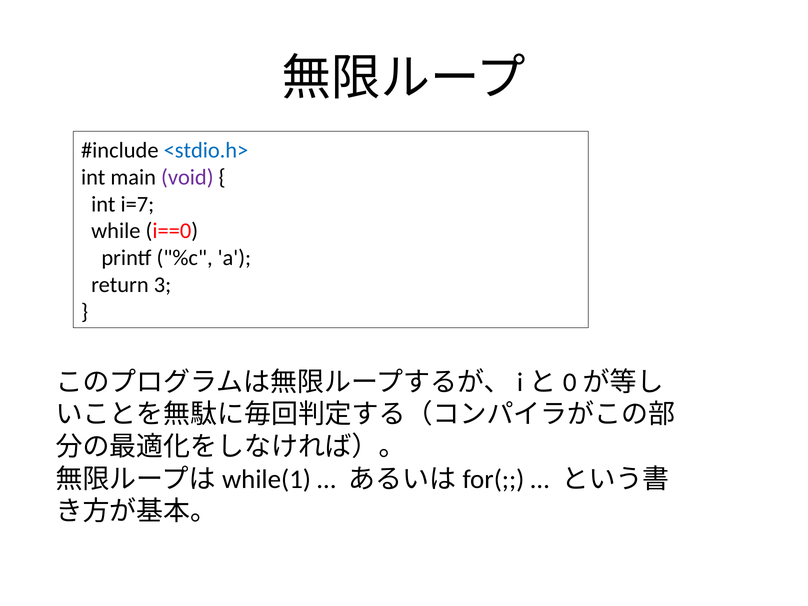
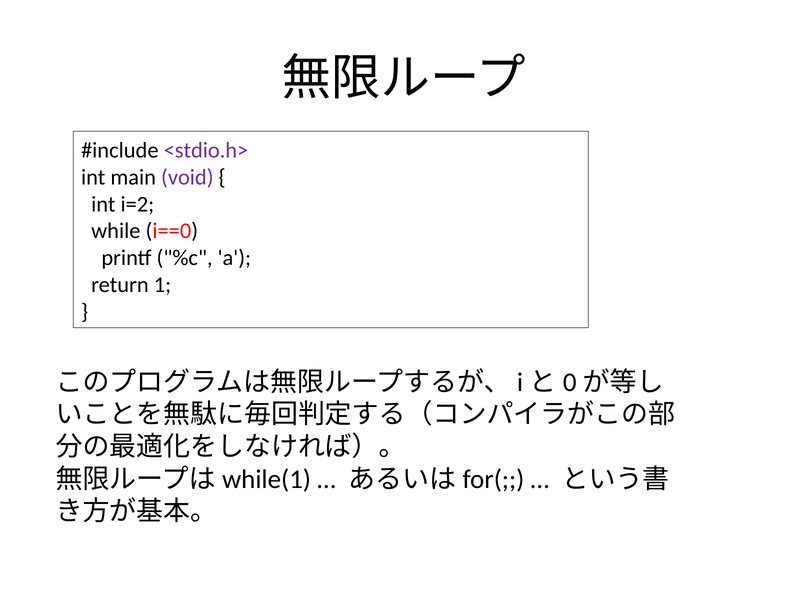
<stdio.h> colour: blue -> purple
i=7: i=7 -> i=2
3: 3 -> 1
